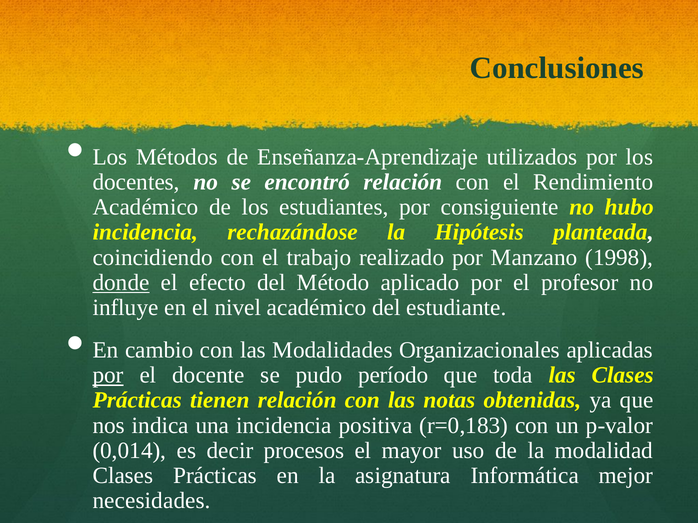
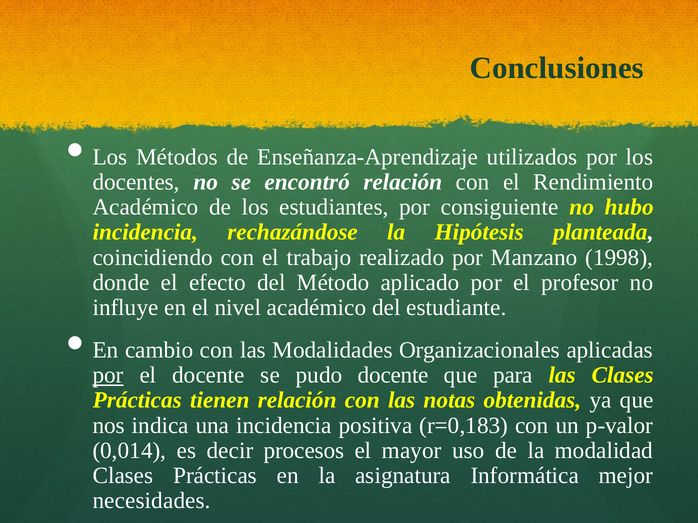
donde underline: present -> none
pudo período: período -> docente
toda: toda -> para
